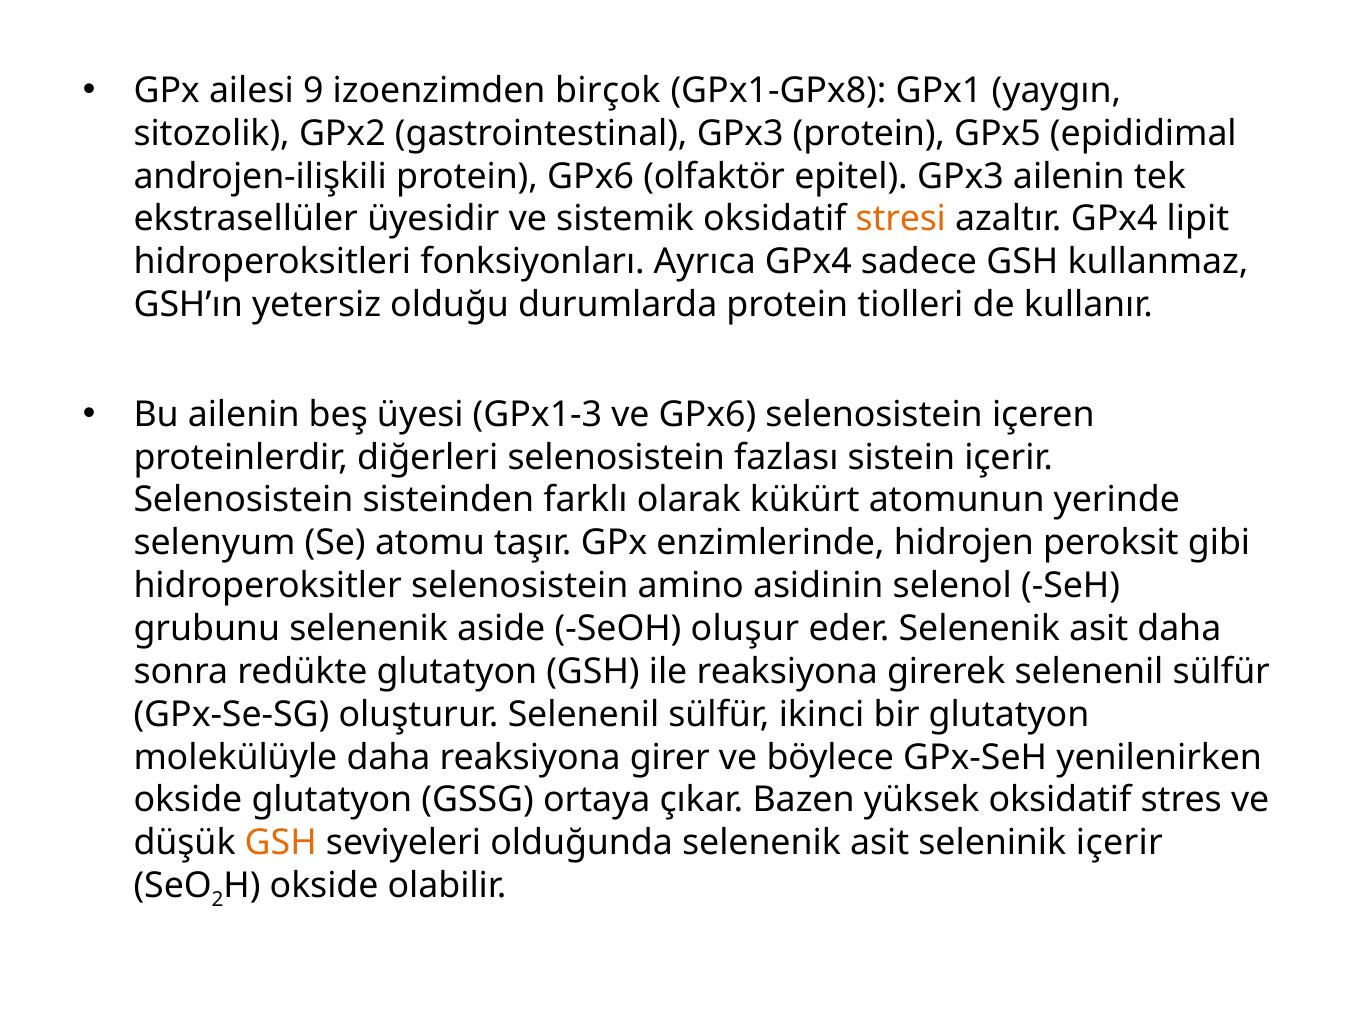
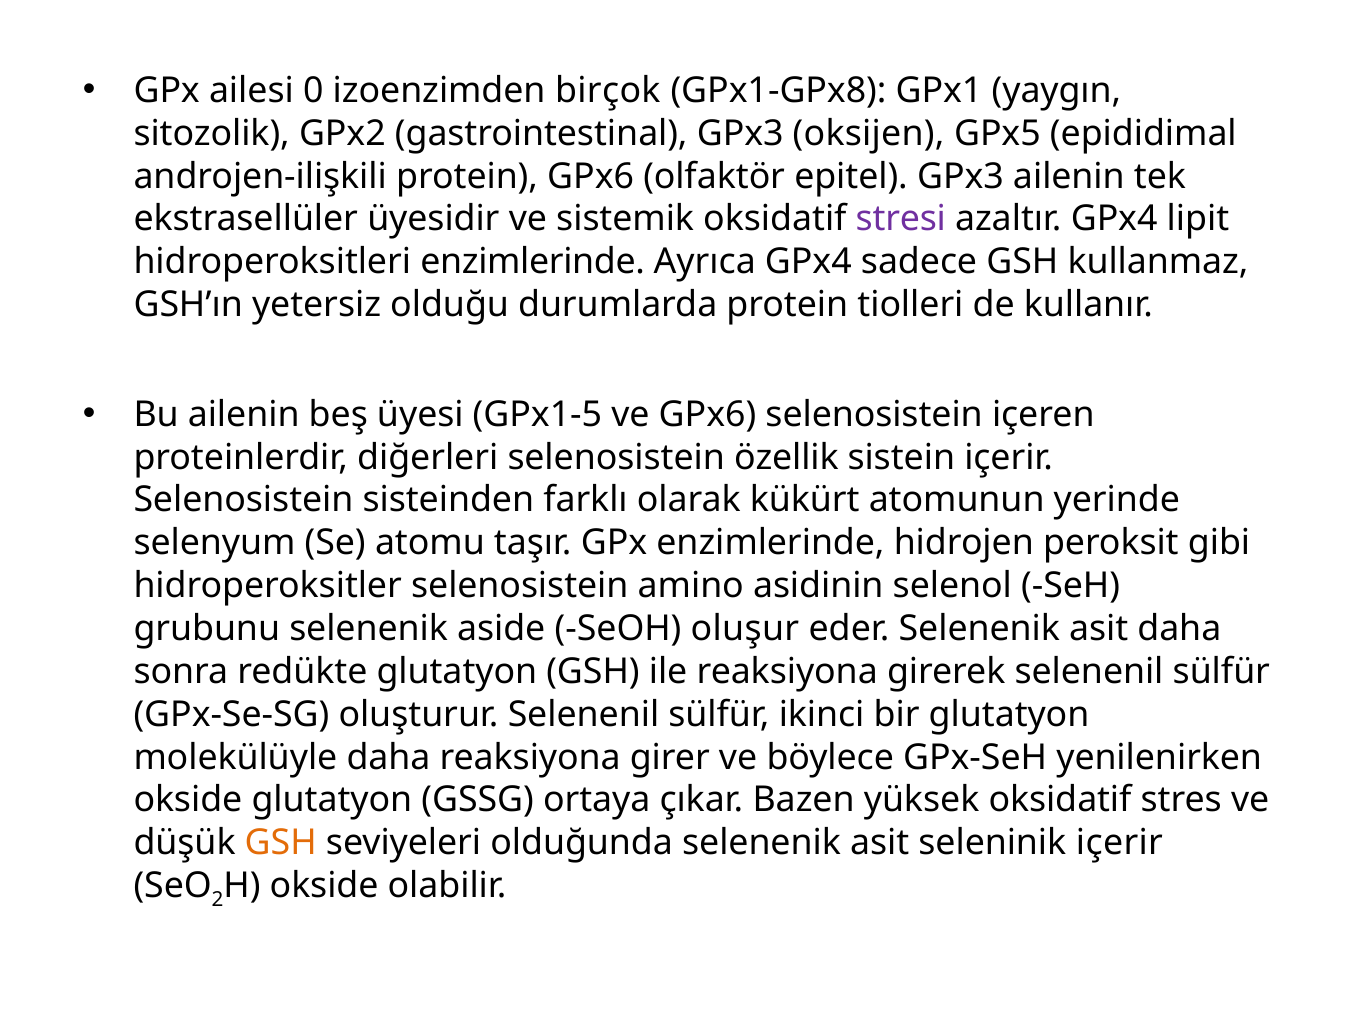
9: 9 -> 0
GPx3 protein: protein -> oksijen
stresi colour: orange -> purple
hidroperoksitleri fonksiyonları: fonksiyonları -> enzimlerinde
GPx1-3: GPx1-3 -> GPx1-5
fazlası: fazlası -> özellik
